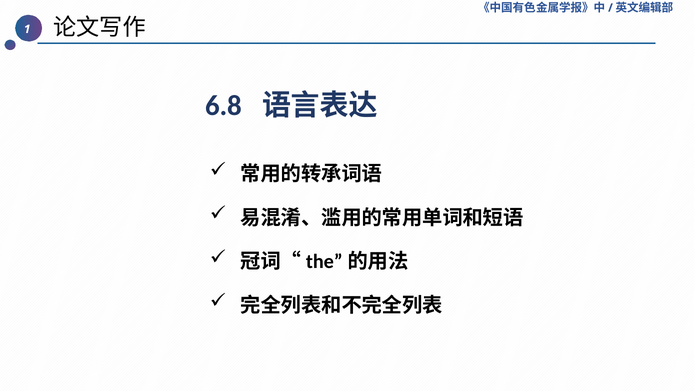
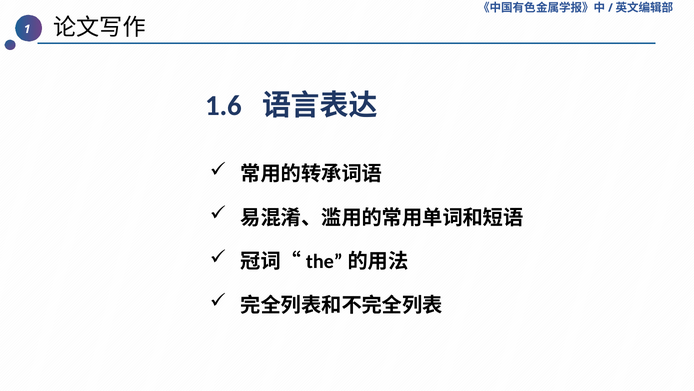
6.8: 6.8 -> 1.6
